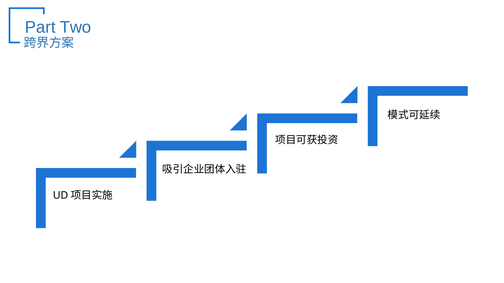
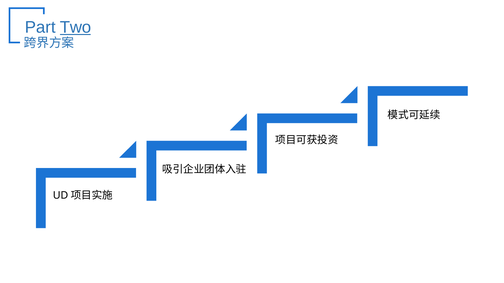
Two underline: none -> present
